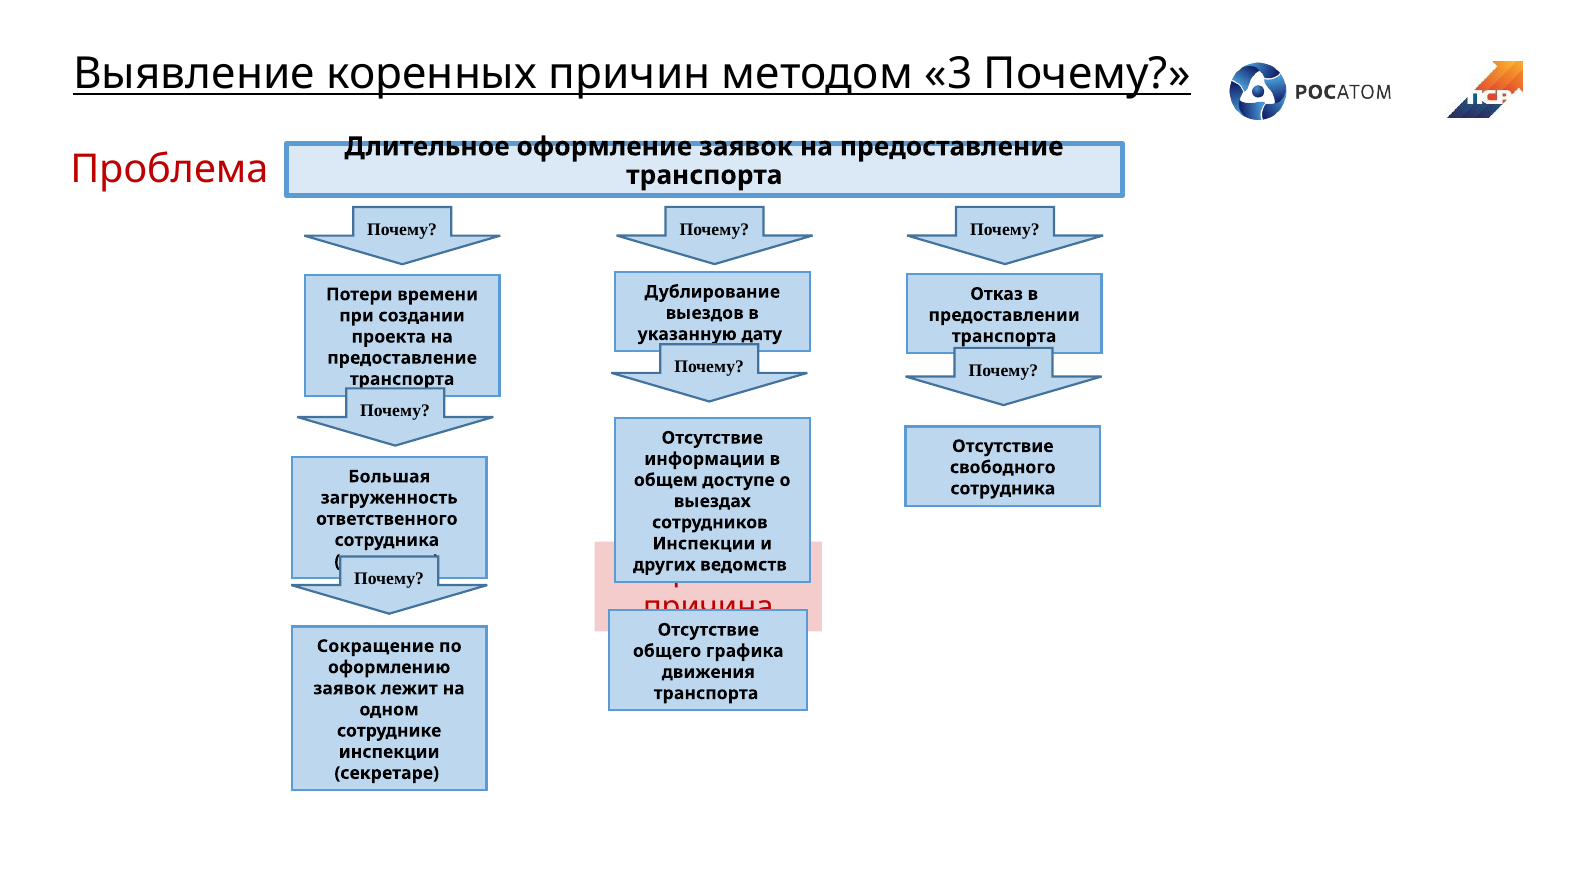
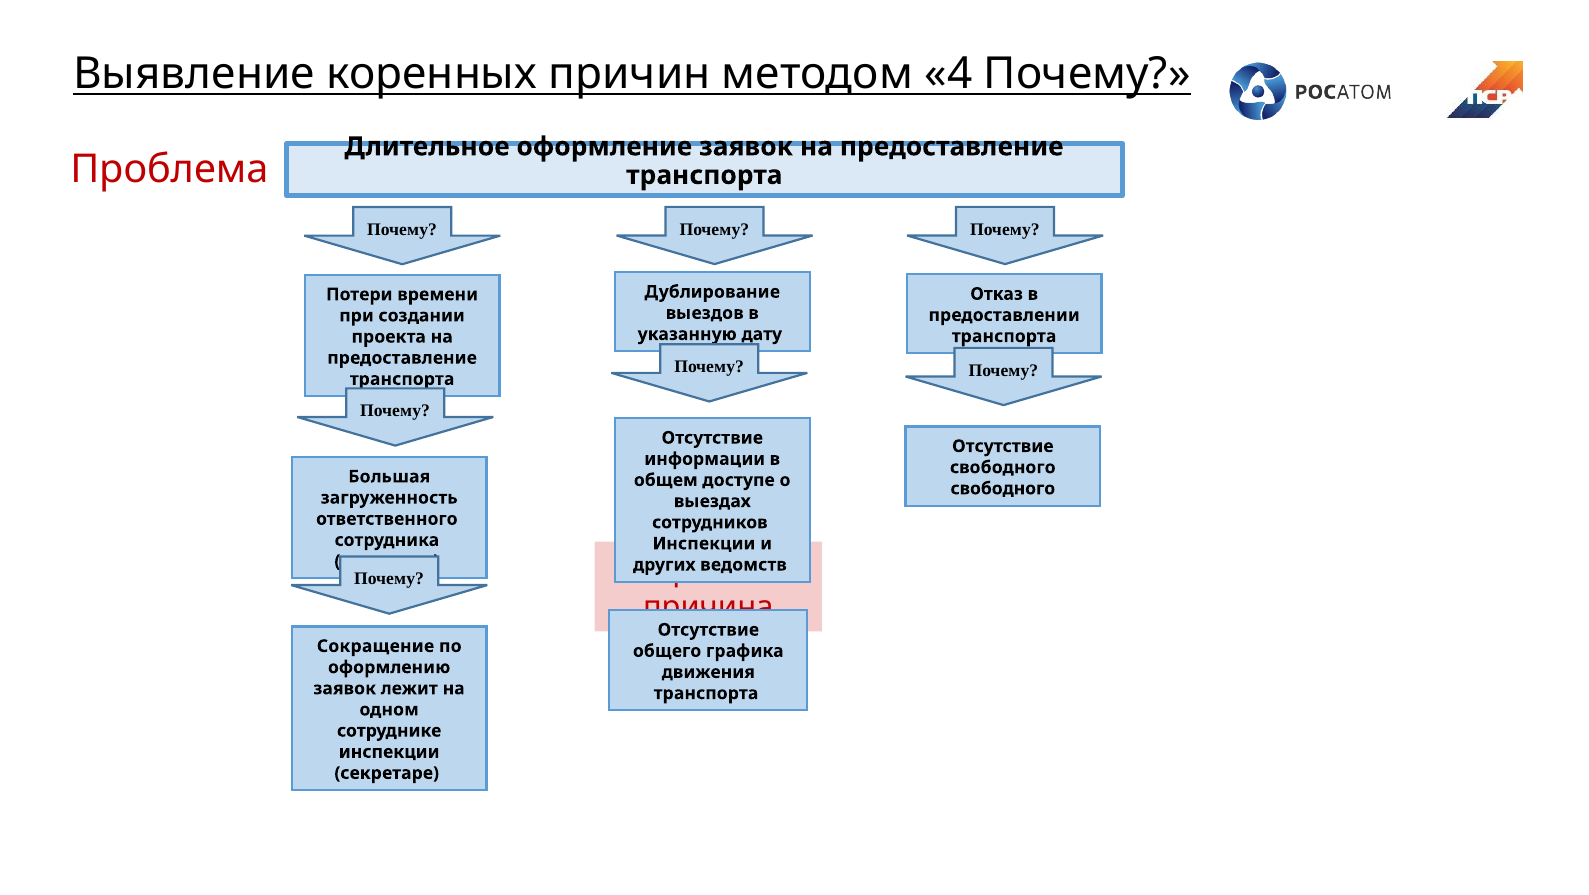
3: 3 -> 4
сотрудника at (1003, 488): сотрудника -> свободного
